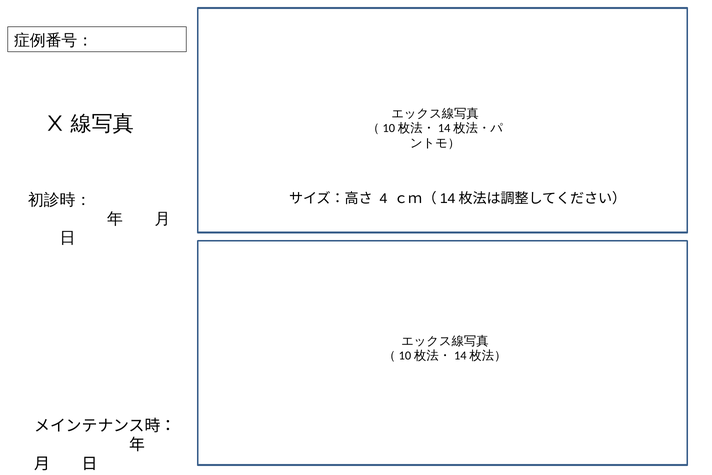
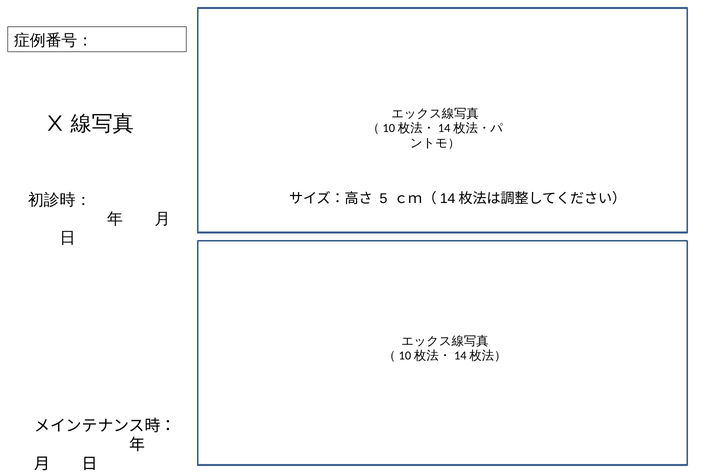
4: 4 -> 5
